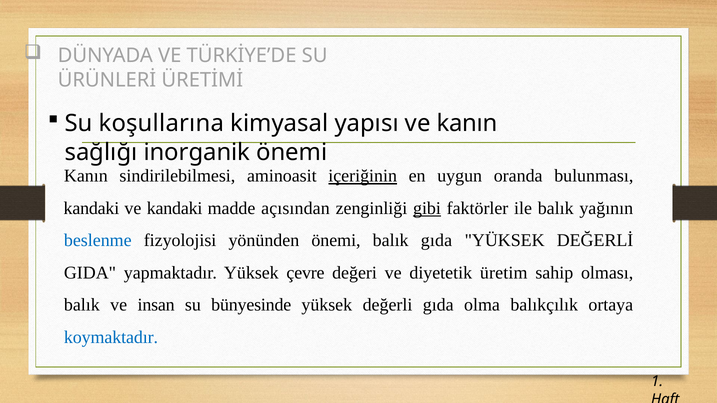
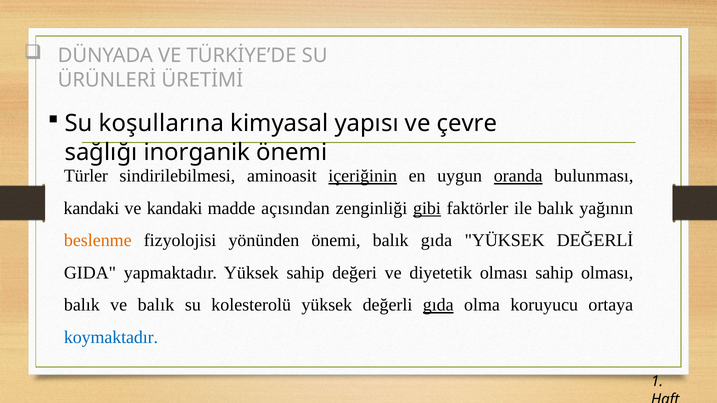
ve kanın: kanın -> çevre
Kanın at (86, 176): Kanın -> Türler
oranda underline: none -> present
beslenme colour: blue -> orange
Yüksek çevre: çevre -> sahip
diyetetik üretim: üretim -> olması
ve insan: insan -> balık
bünyesinde: bünyesinde -> kolesterolü
gıda at (438, 305) underline: none -> present
balıkçılık: balıkçılık -> koruyucu
